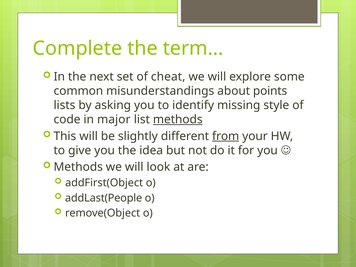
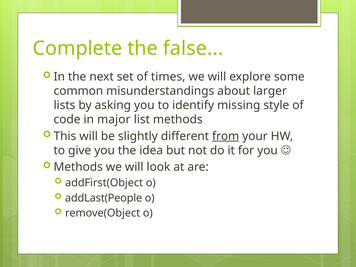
term: term -> false
cheat: cheat -> times
points: points -> larger
methods at (178, 120) underline: present -> none
